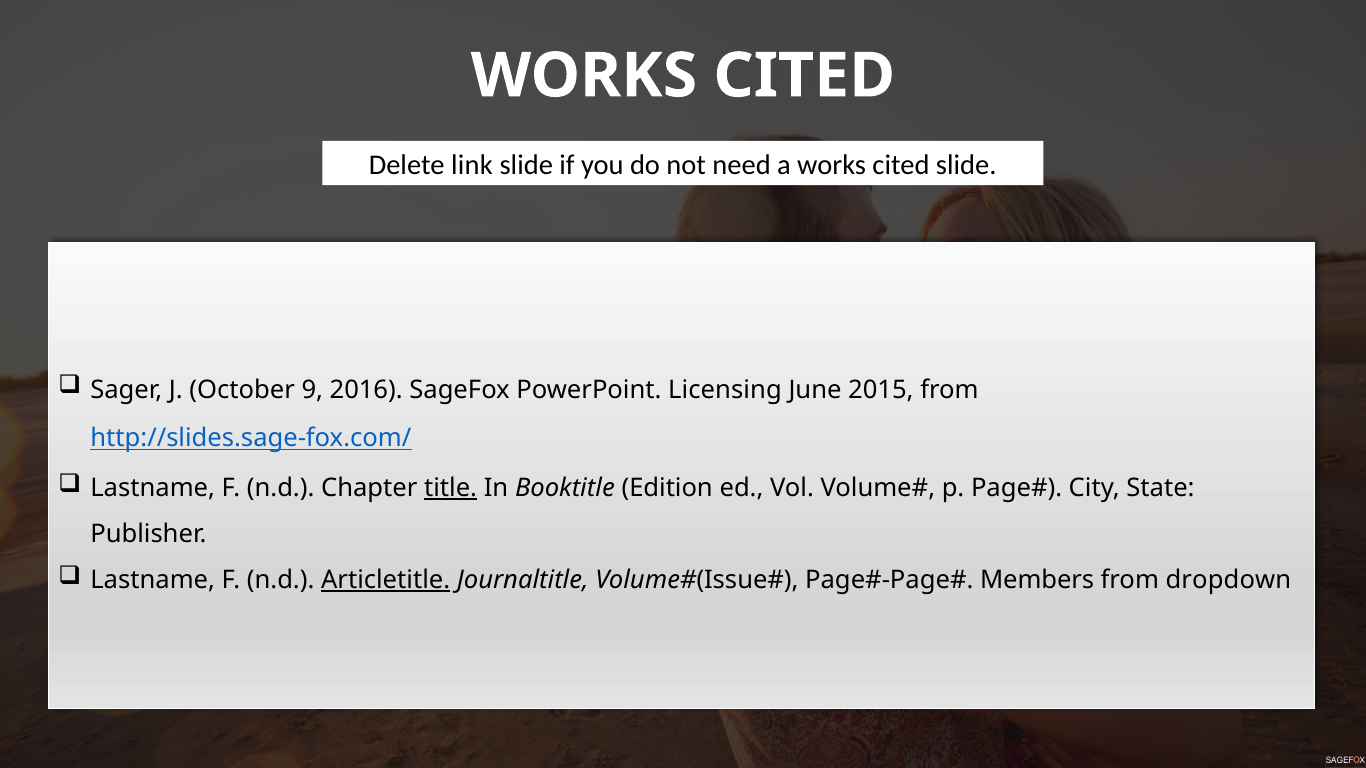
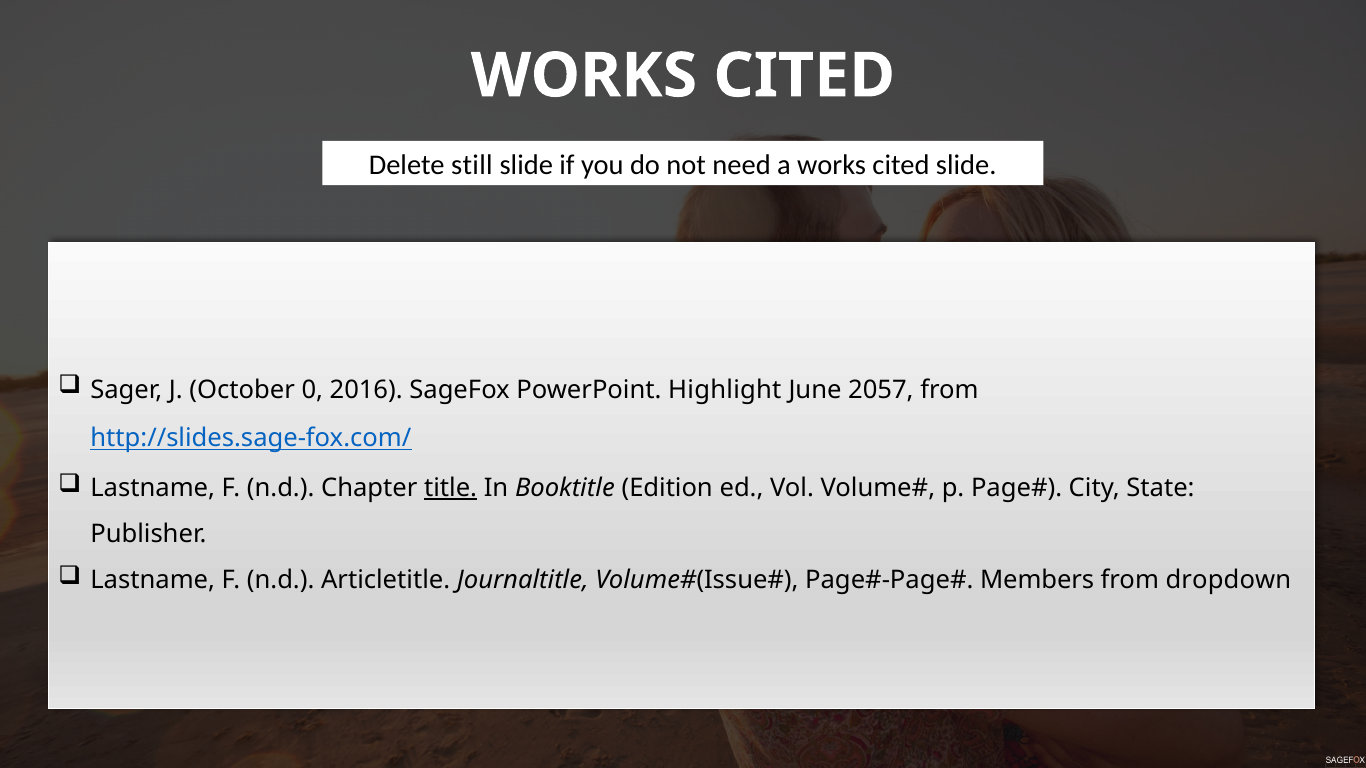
link: link -> still
9: 9 -> 0
Licensing: Licensing -> Highlight
2015: 2015 -> 2057
Articletitle underline: present -> none
